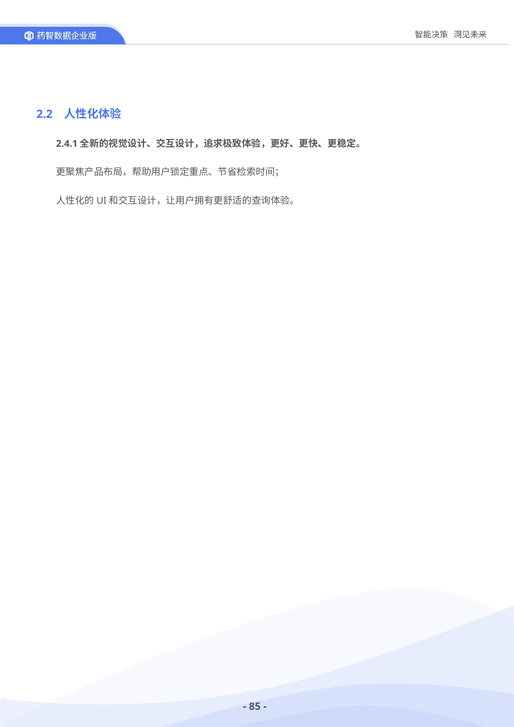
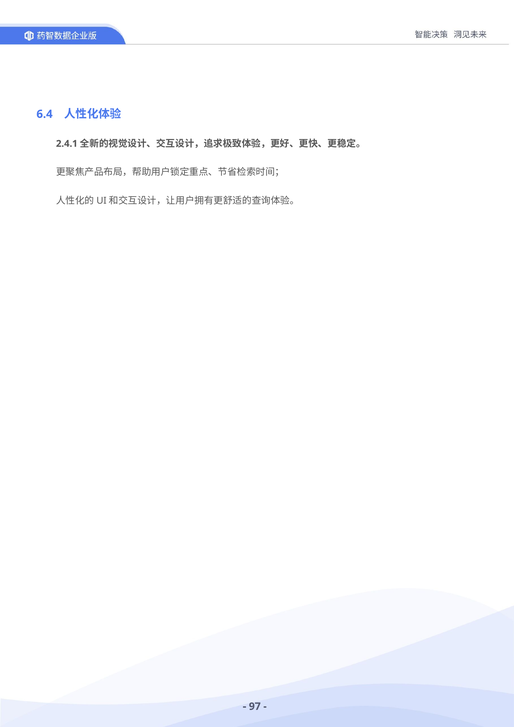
2.2: 2.2 -> 6.4
85: 85 -> 97
